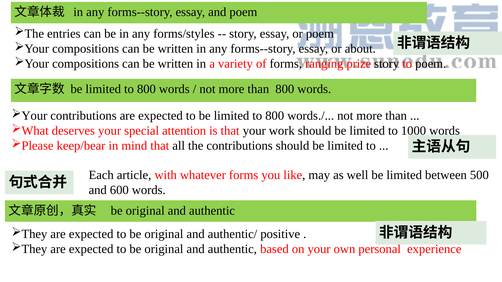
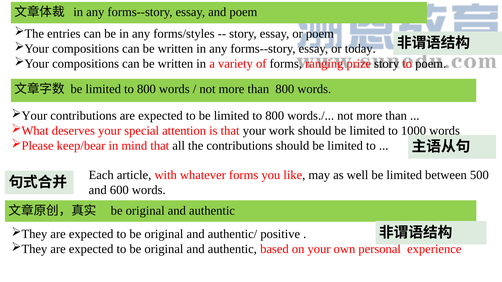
about: about -> today
